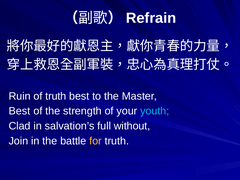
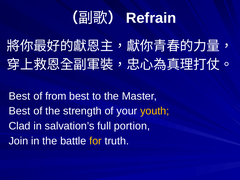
Ruin at (20, 96): Ruin -> Best
of truth: truth -> from
youth colour: light blue -> yellow
without: without -> portion
